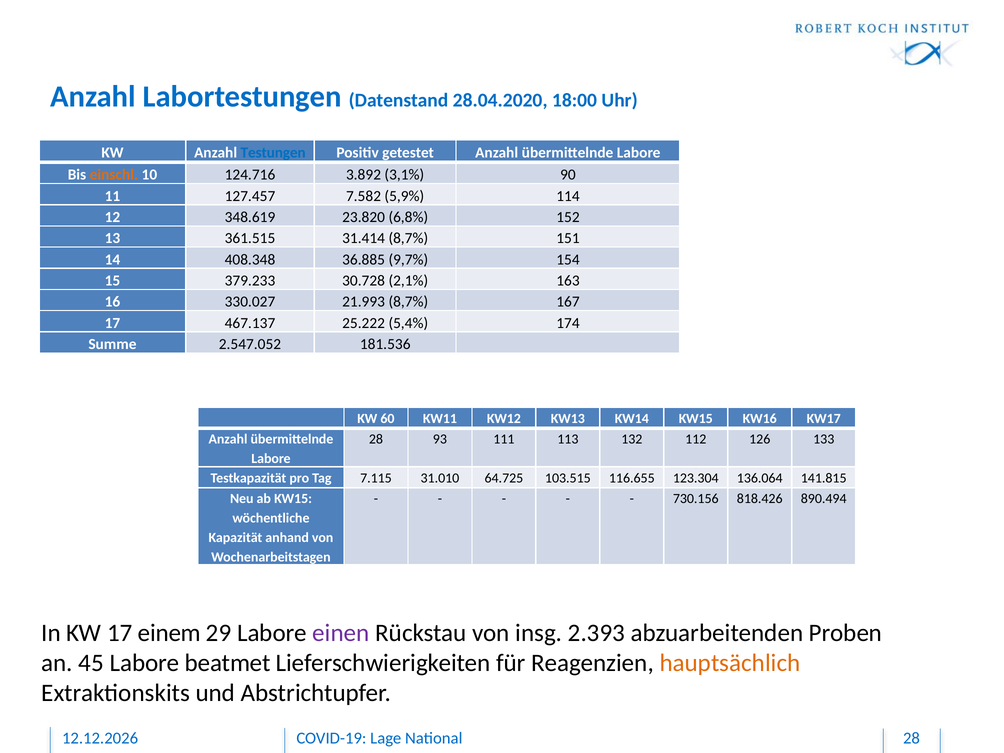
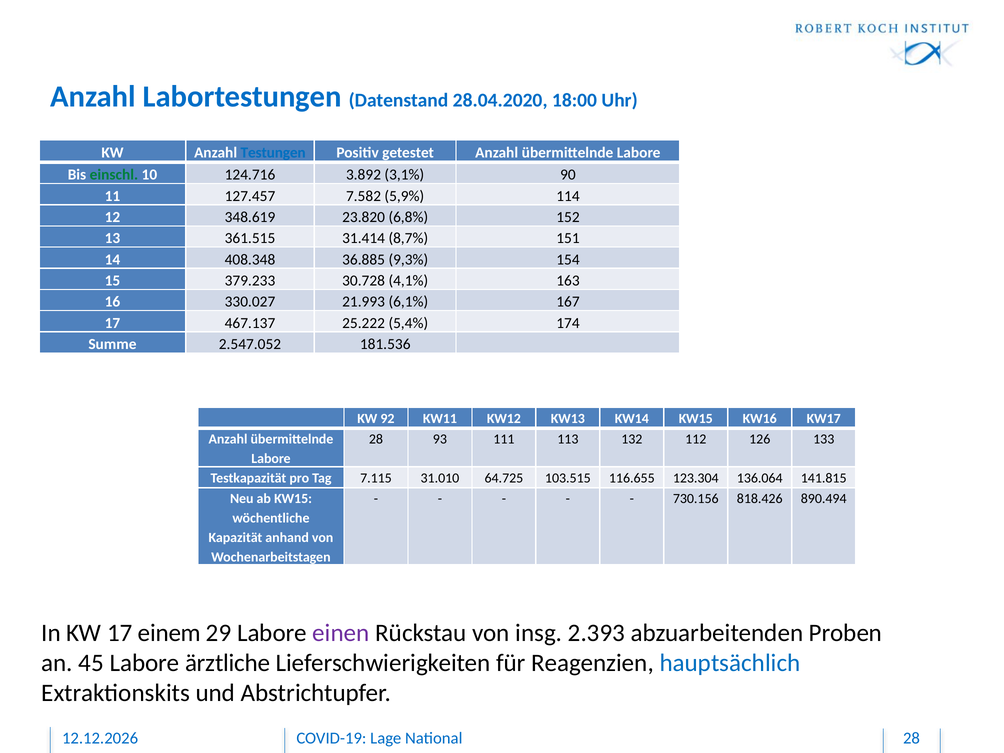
einschl colour: orange -> green
9,7%: 9,7% -> 9,3%
2,1%: 2,1% -> 4,1%
21.993 8,7%: 8,7% -> 6,1%
60: 60 -> 92
beatmet: beatmet -> ärztliche
hauptsächlich colour: orange -> blue
